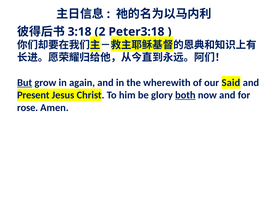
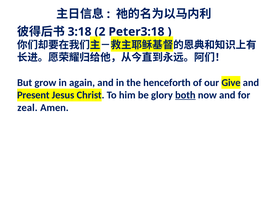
But underline: present -> none
wherewith: wherewith -> henceforth
Said: Said -> Give
rose: rose -> zeal
